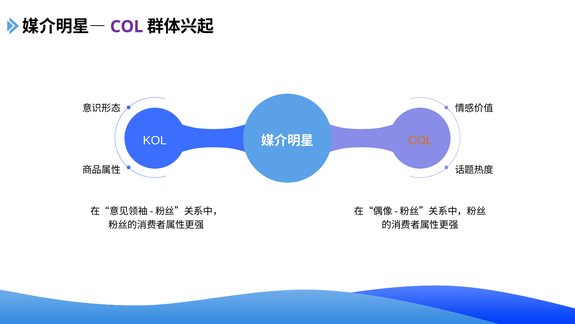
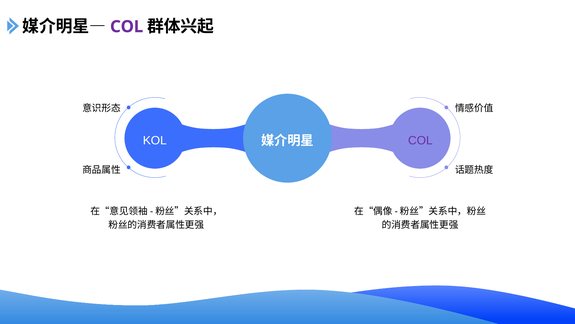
COL at (420, 140) colour: orange -> purple
